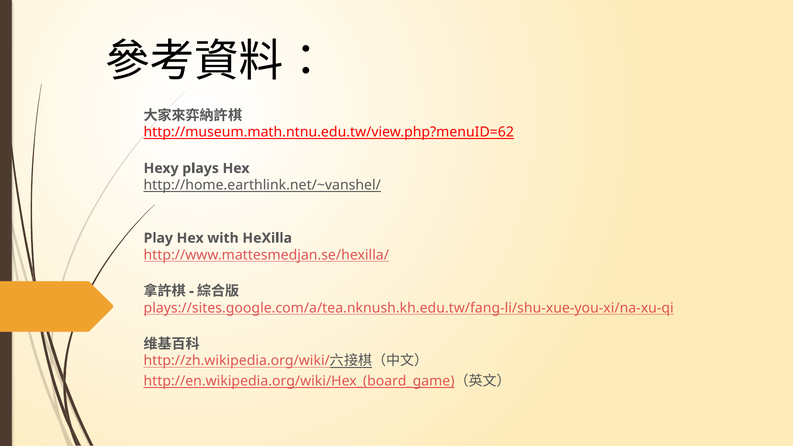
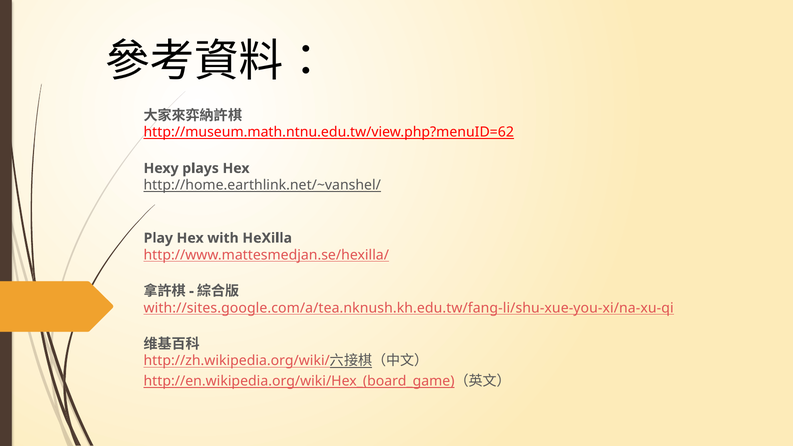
plays://sites.google.com/a/tea.nknush.kh.edu.tw/fang-li/shu-xue-you-xi/na-xu-qi: plays://sites.google.com/a/tea.nknush.kh.edu.tw/fang-li/shu-xue-you-xi/na-xu-qi -> with://sites.google.com/a/tea.nknush.kh.edu.tw/fang-li/shu-xue-you-xi/na-xu-qi
